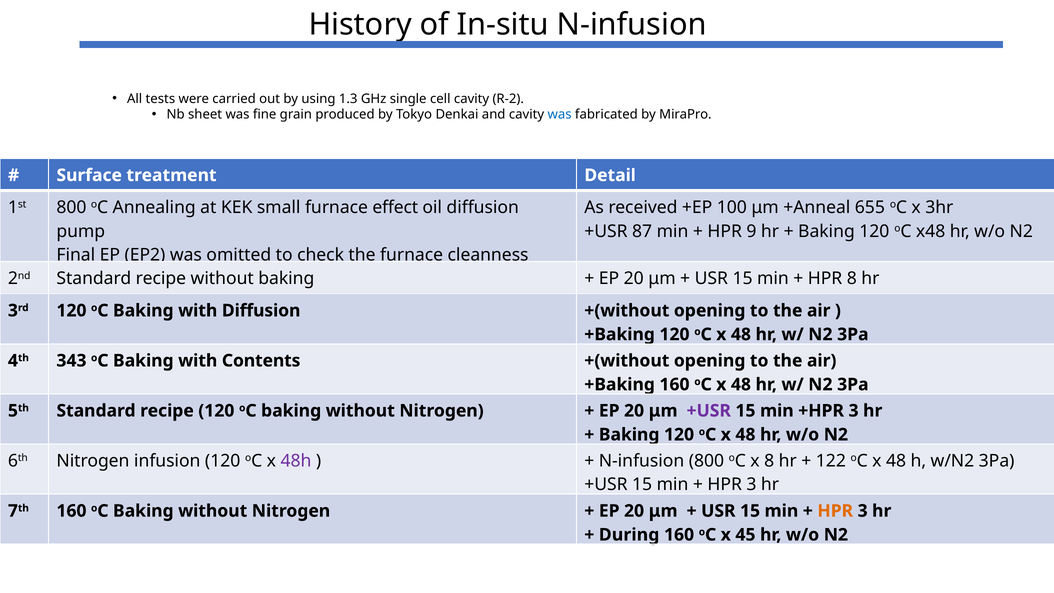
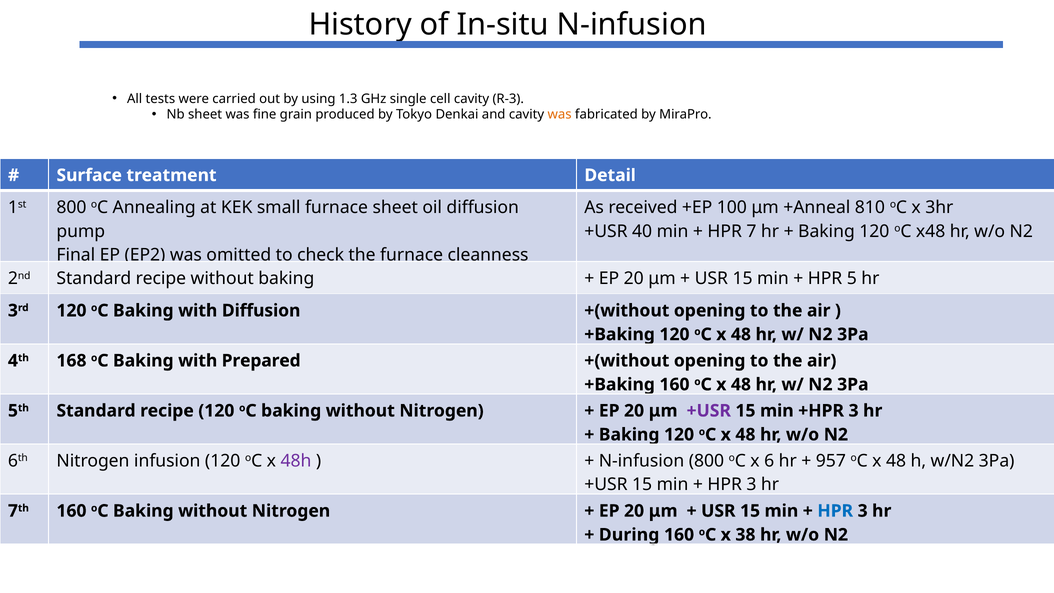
R-2: R-2 -> R-3
was at (560, 114) colour: blue -> orange
furnace effect: effect -> sheet
655: 655 -> 810
87: 87 -> 40
9: 9 -> 7
HPR 8: 8 -> 5
343: 343 -> 168
Contents: Contents -> Prepared
x 8: 8 -> 6
122: 122 -> 957
HPR at (835, 511) colour: orange -> blue
45: 45 -> 38
